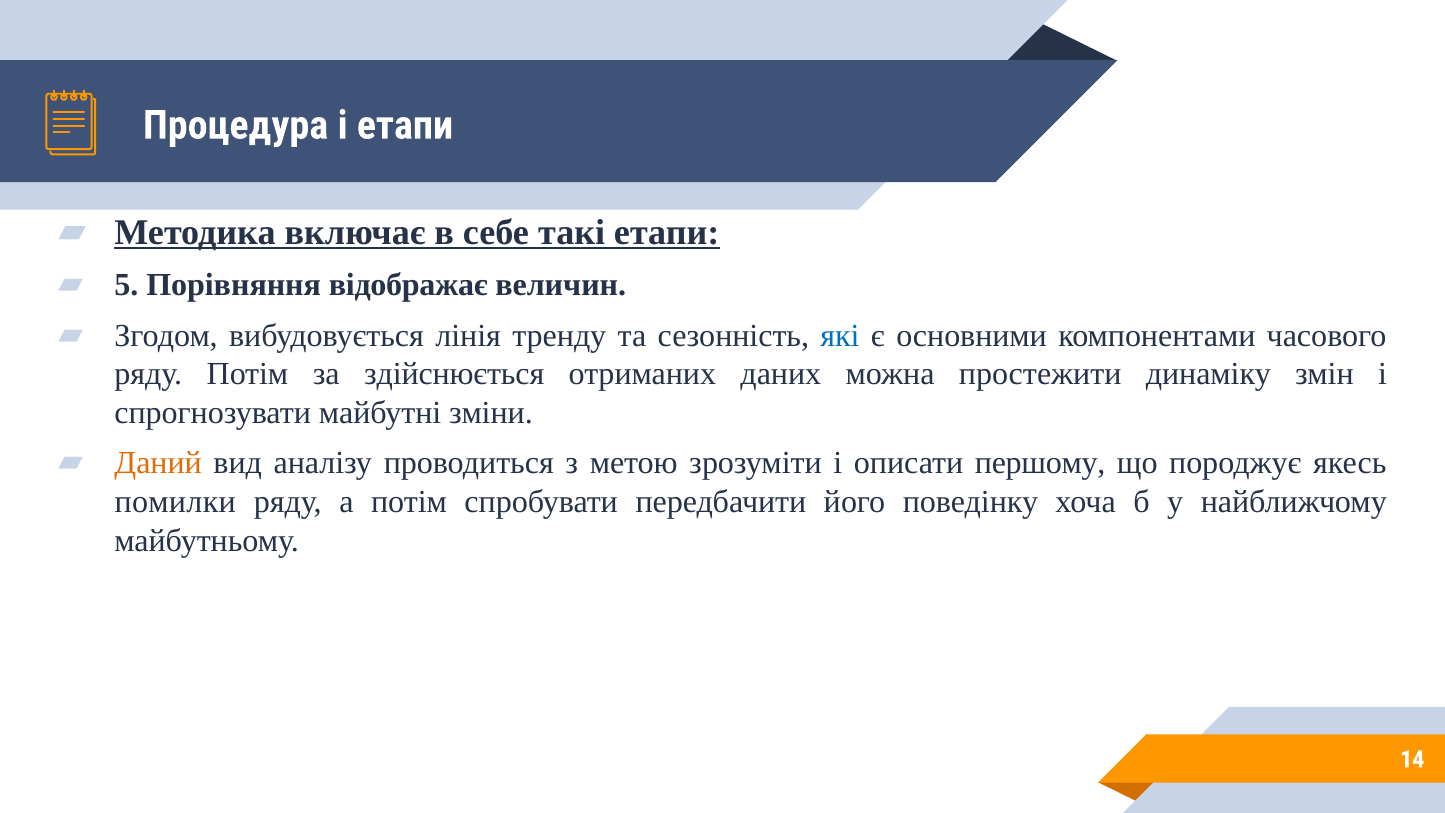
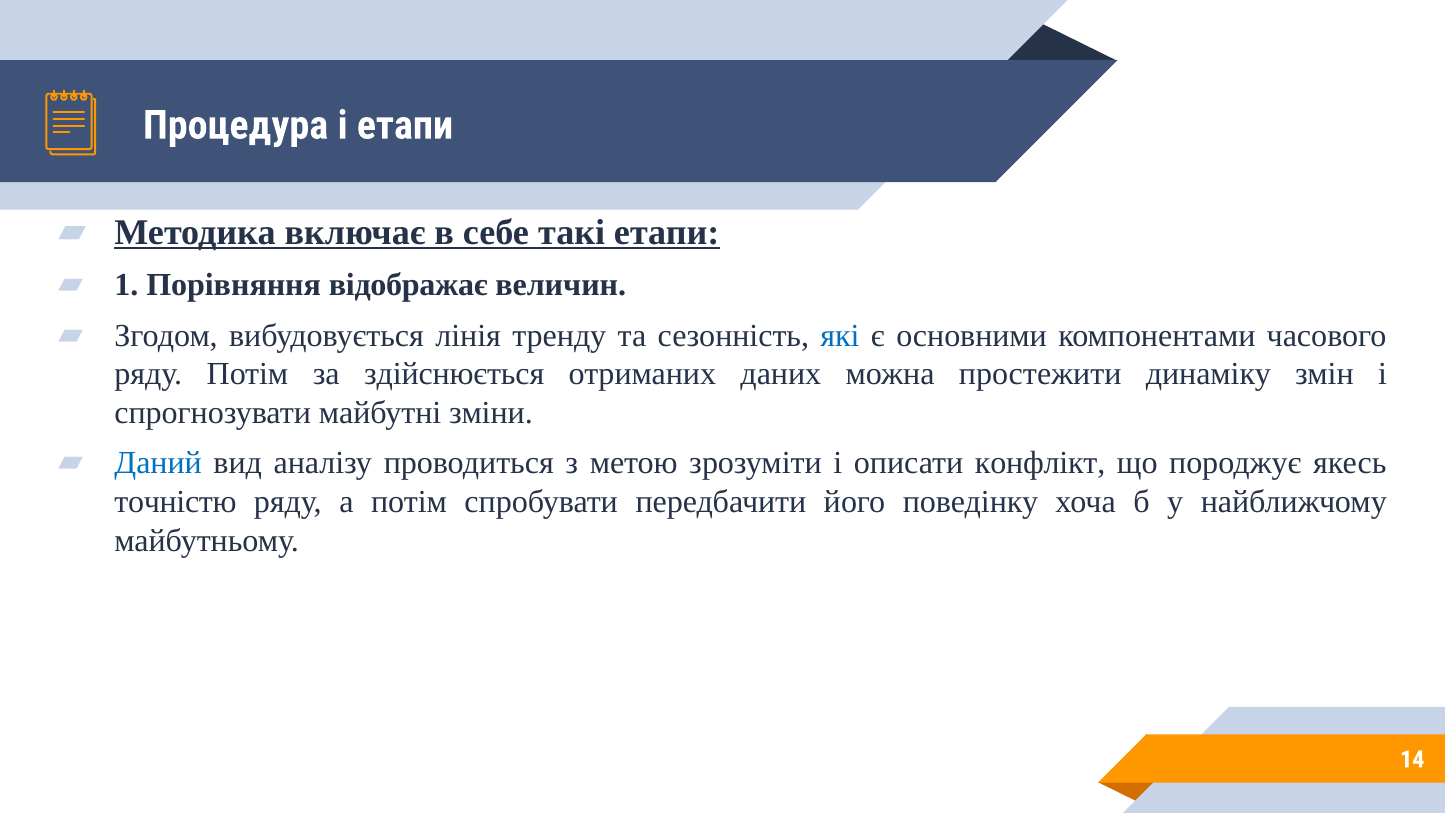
5: 5 -> 1
Даний colour: orange -> blue
першому: першому -> конфлікт
помилки: помилки -> точністю
